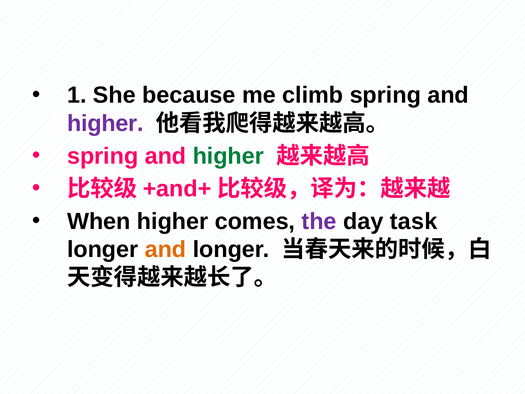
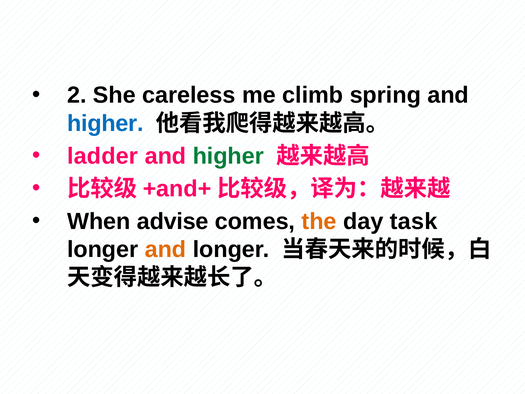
1: 1 -> 2
because: because -> careless
higher at (105, 123) colour: purple -> blue
spring at (103, 156): spring -> ladder
When higher: higher -> advise
the colour: purple -> orange
